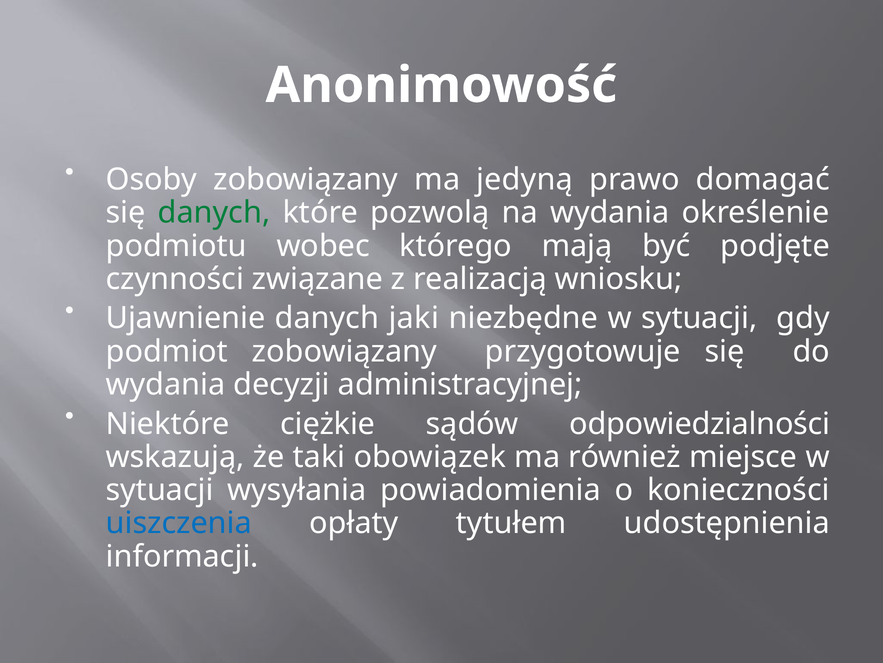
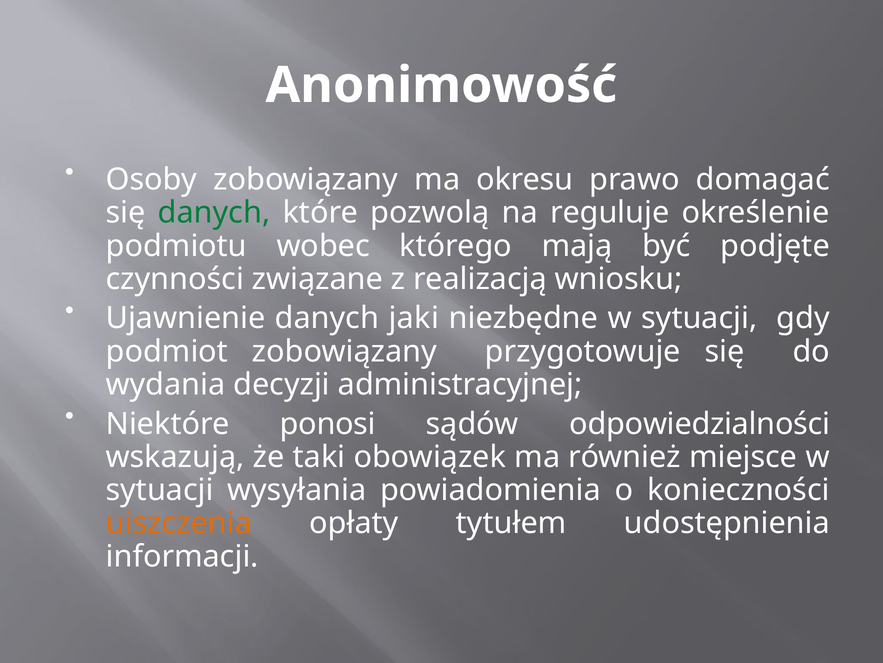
jedyną: jedyną -> okresu
na wydania: wydania -> reguluje
ciężkie: ciężkie -> ponosi
uiszczenia colour: blue -> orange
